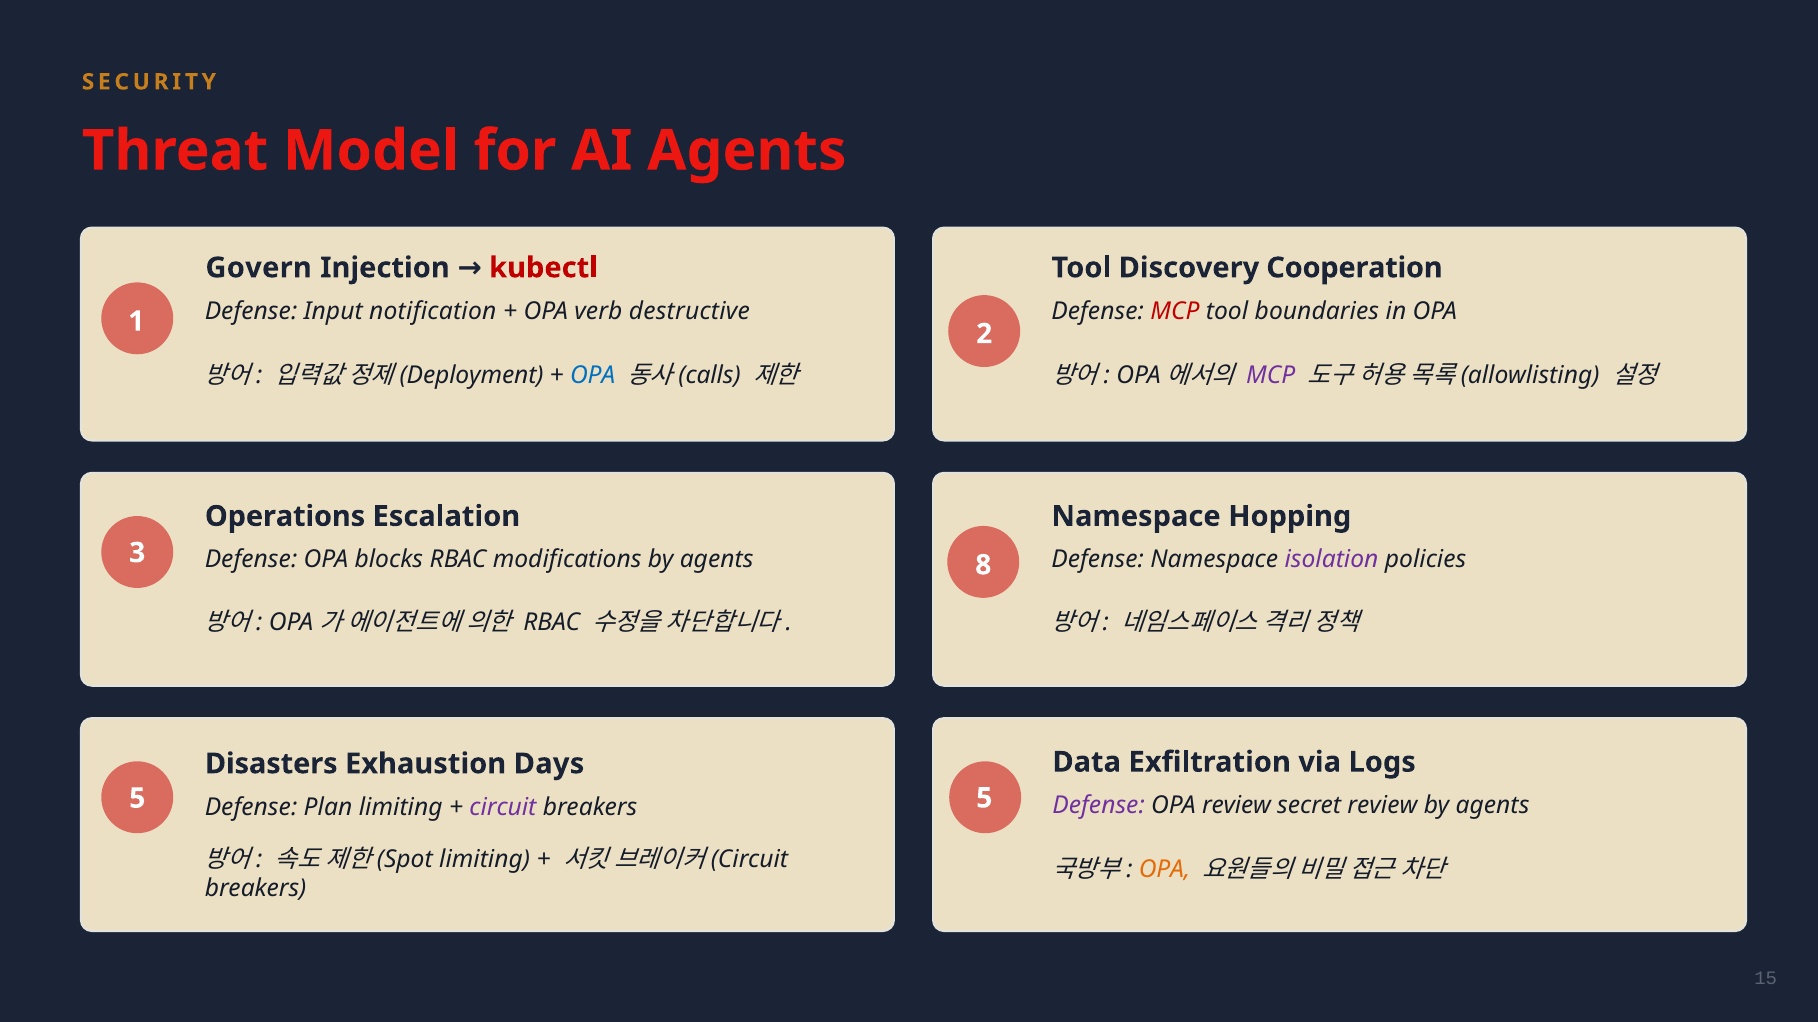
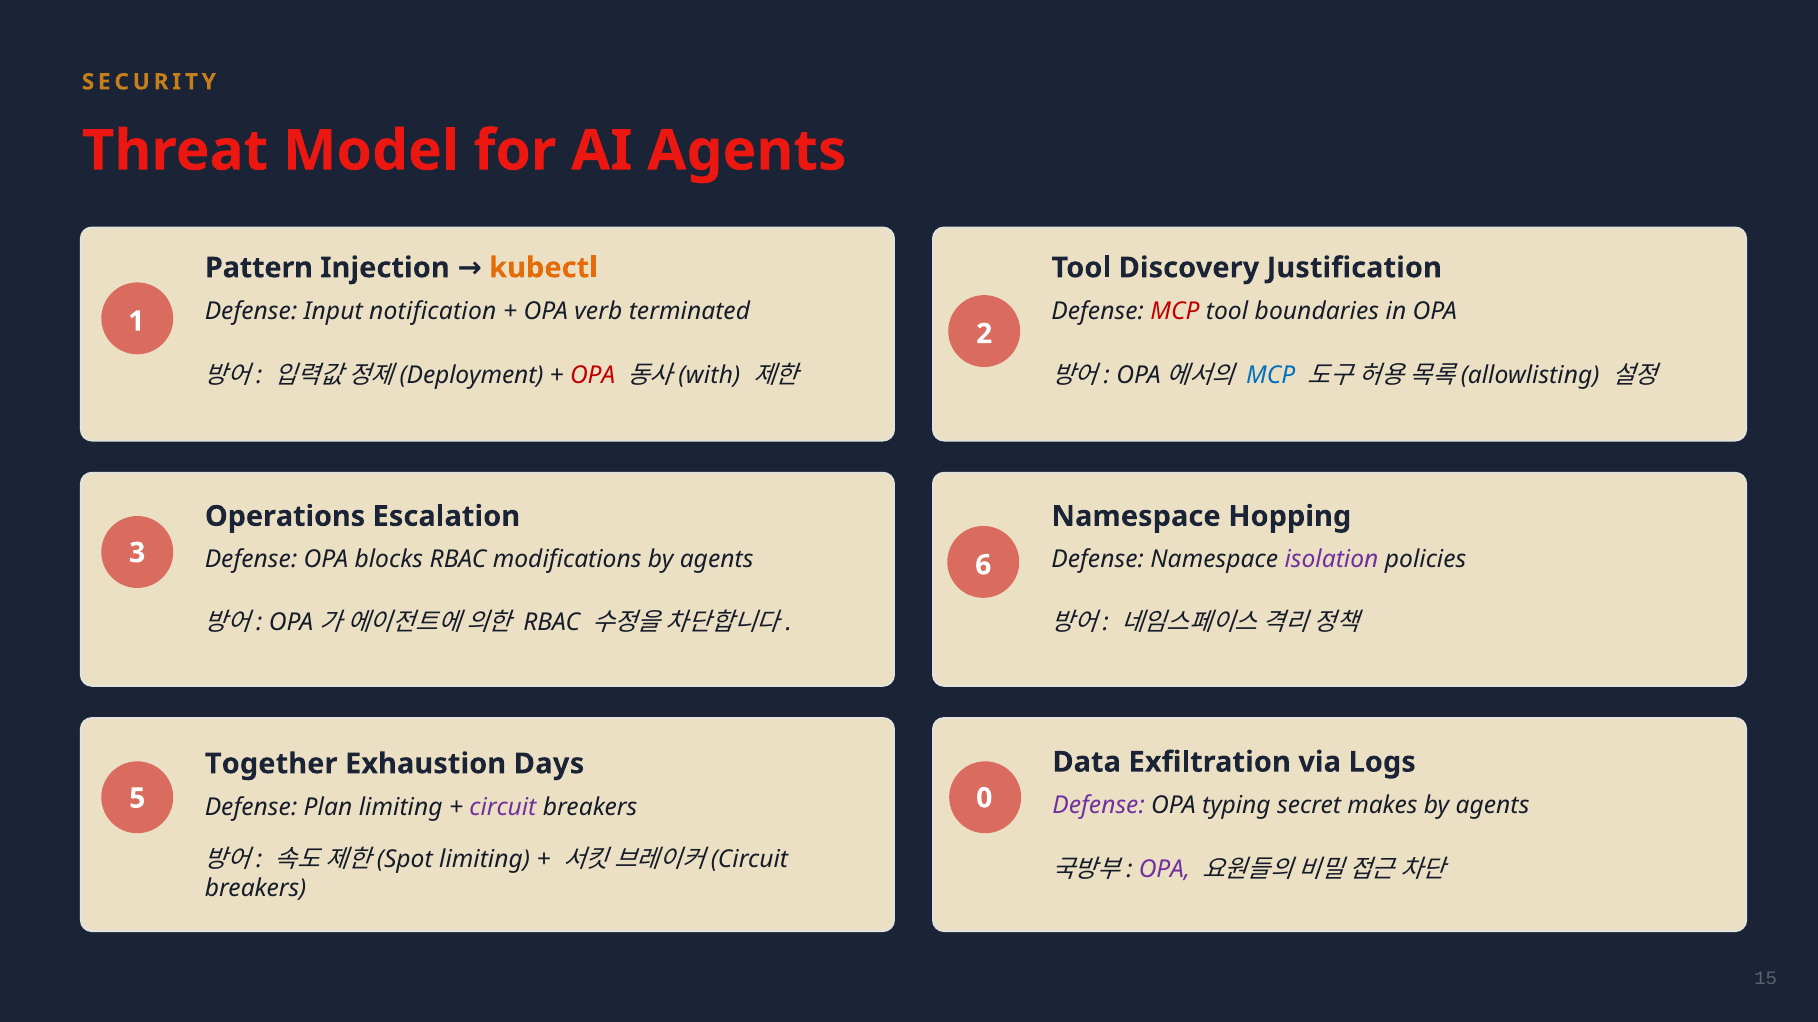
Govern: Govern -> Pattern
kubectl colour: red -> orange
Cooperation: Cooperation -> Justification
destructive: destructive -> terminated
OPA at (593, 375) colour: blue -> red
calls: calls -> with
MCP at (1271, 375) colour: purple -> blue
8: 8 -> 6
Disasters: Disasters -> Together
OPA review: review -> typing
secret review: review -> makes
breakers 5: 5 -> 0
OPA at (1165, 869) colour: orange -> purple
